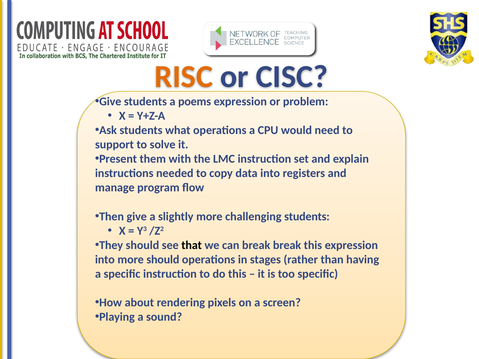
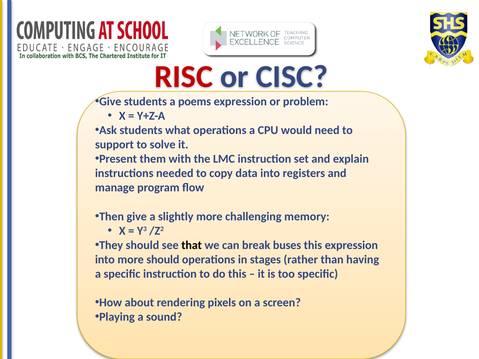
RISC colour: orange -> red
challenging students: students -> memory
break break: break -> buses
